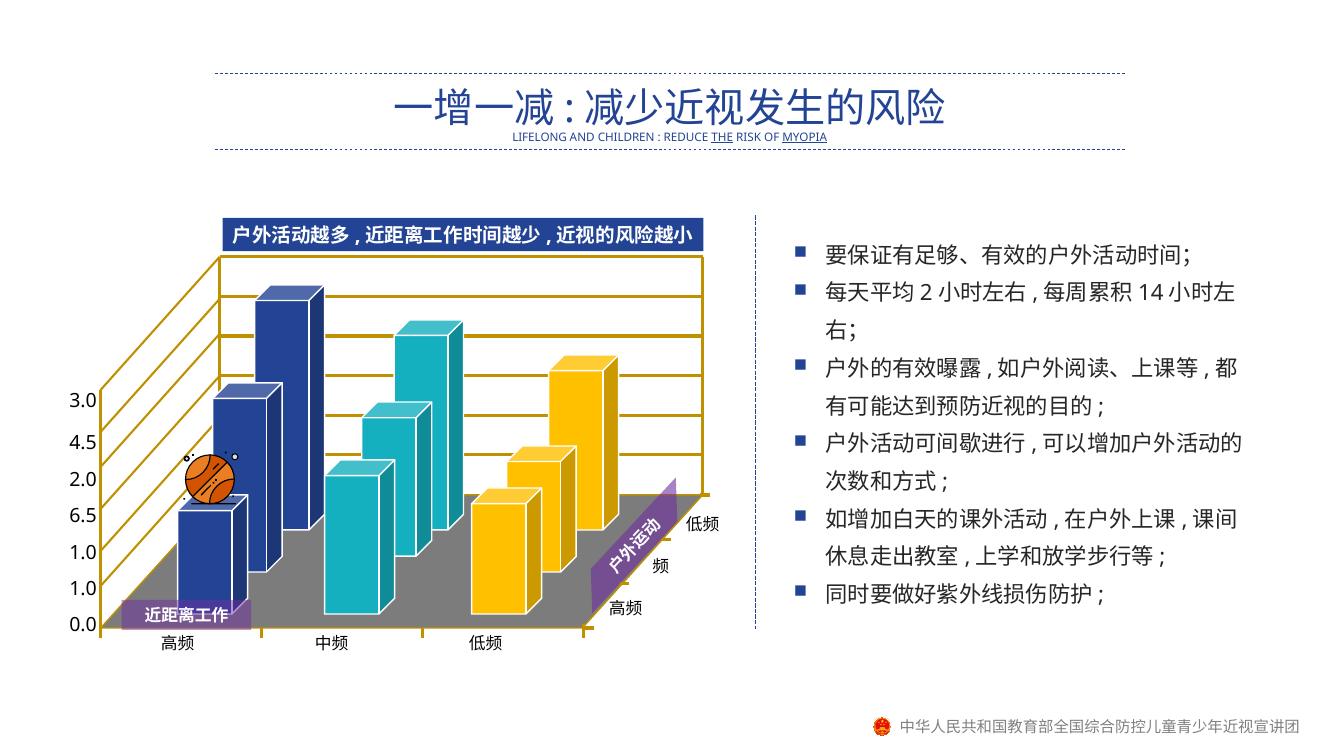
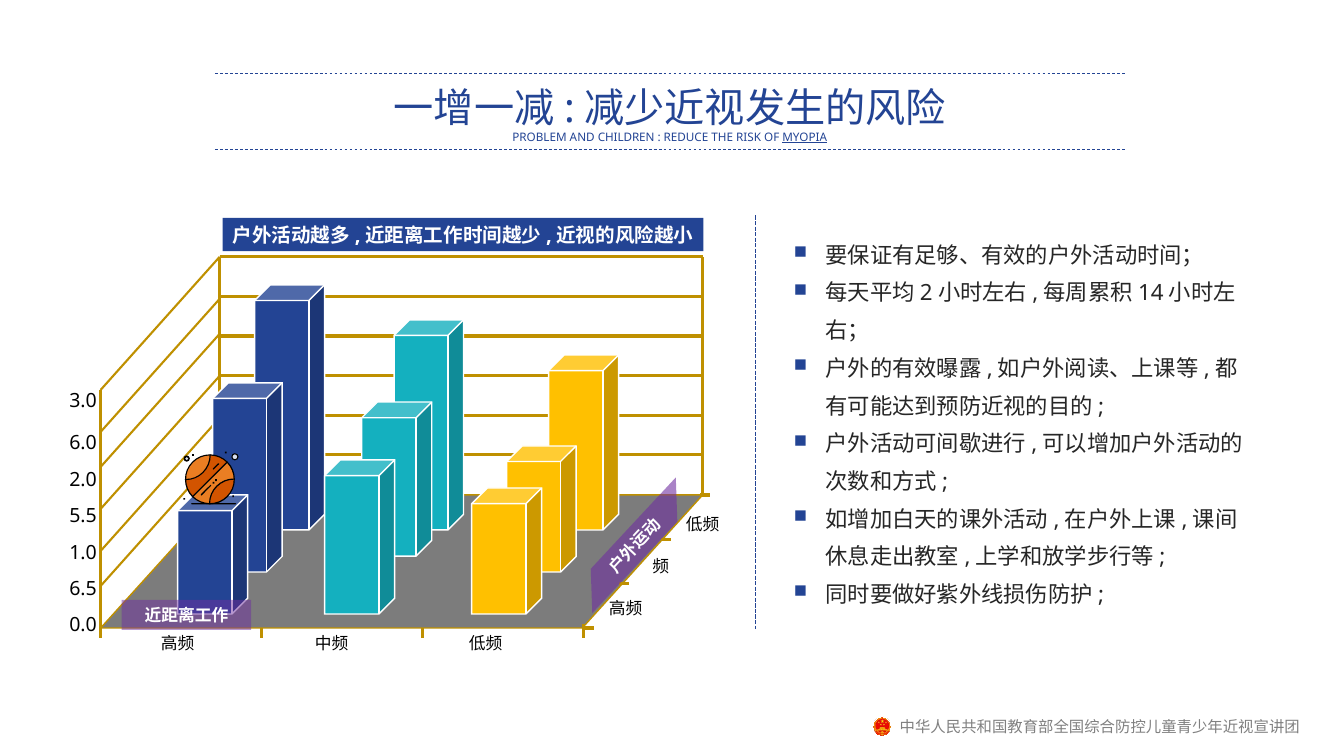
LIFELONG: LIFELONG -> PROBLEM
THE underline: present -> none
4.5: 4.5 -> 6.0
6.5: 6.5 -> 5.5
1.0 at (83, 589): 1.0 -> 6.5
